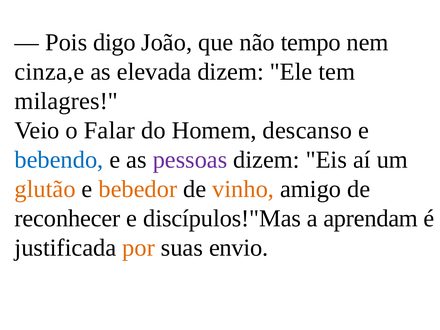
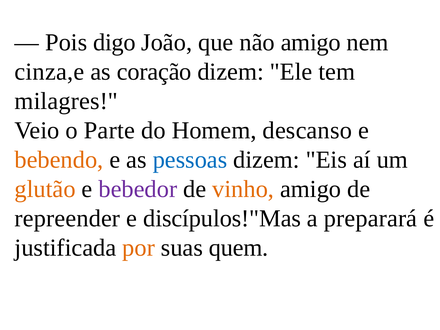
não tempo: tempo -> amigo
elevada: elevada -> coração
Falar: Falar -> Parte
bebendo colour: blue -> orange
pessoas colour: purple -> blue
bebedor colour: orange -> purple
reconhecer: reconhecer -> repreender
aprendam: aprendam -> preparará
envio: envio -> quem
